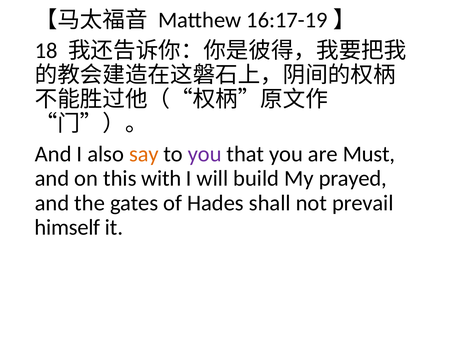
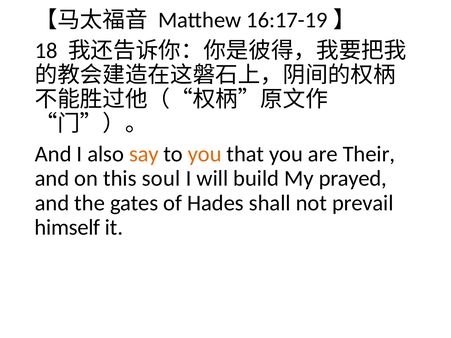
you at (205, 154) colour: purple -> orange
Must: Must -> Their
with: with -> soul
